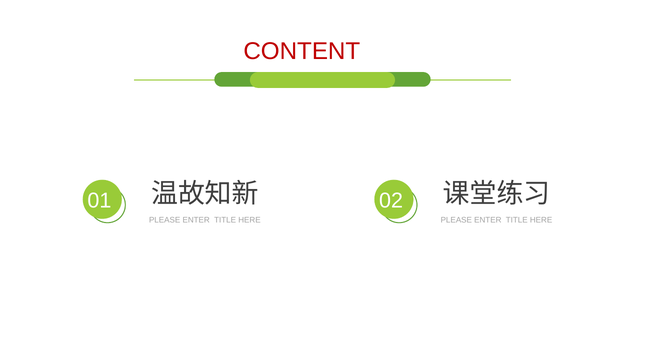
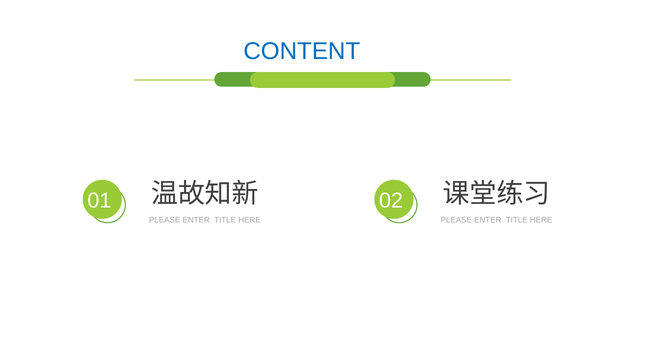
CONTENT colour: red -> blue
